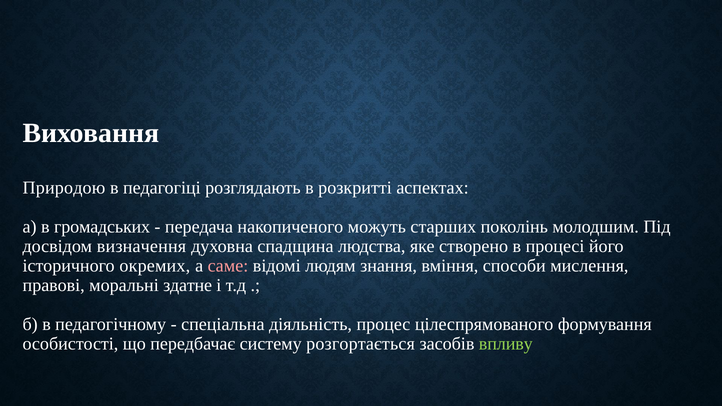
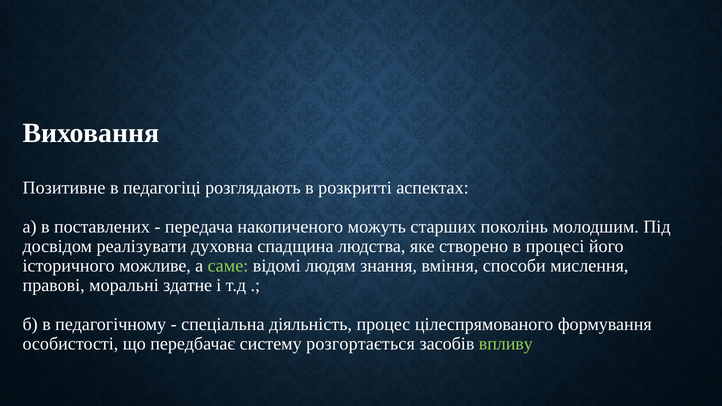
Природою: Природою -> Позитивне
громадських: громадських -> поставлених
визначення: визначення -> реалізувати
окремих: окремих -> можливе
саме colour: pink -> light green
